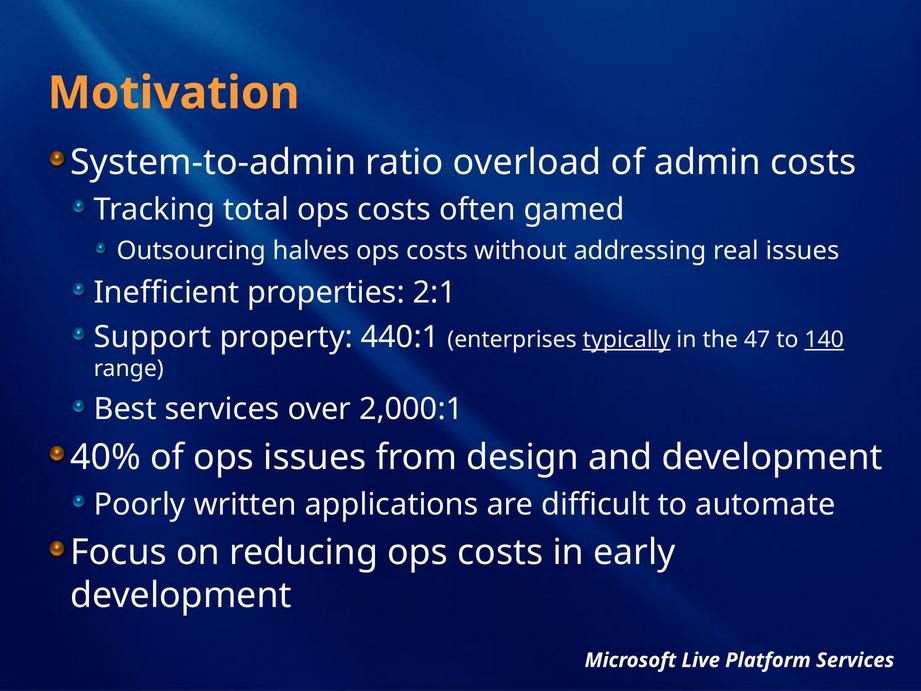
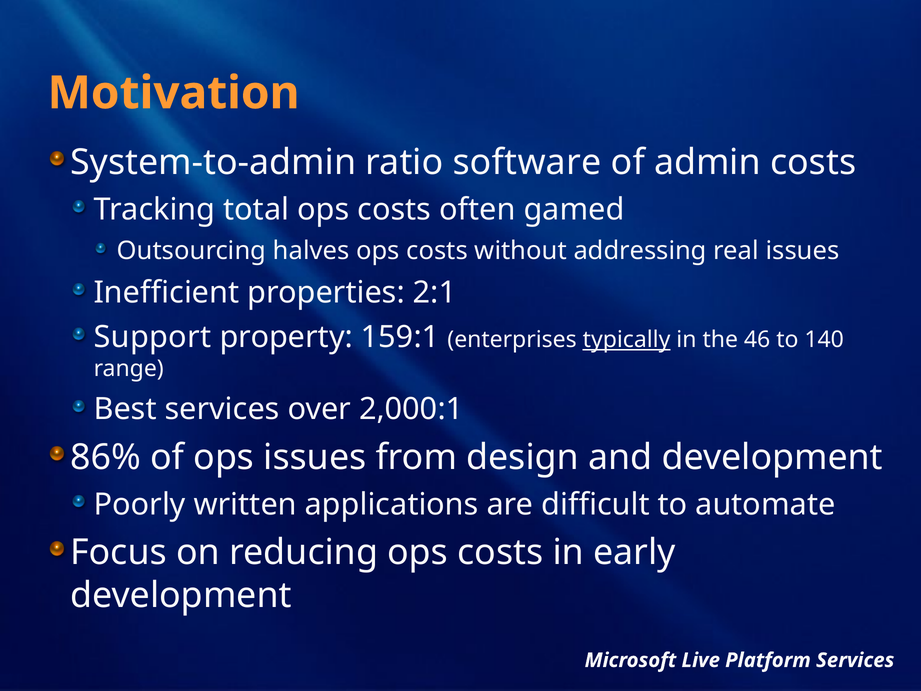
overload: overload -> software
440:1: 440:1 -> 159:1
47: 47 -> 46
140 underline: present -> none
40%: 40% -> 86%
